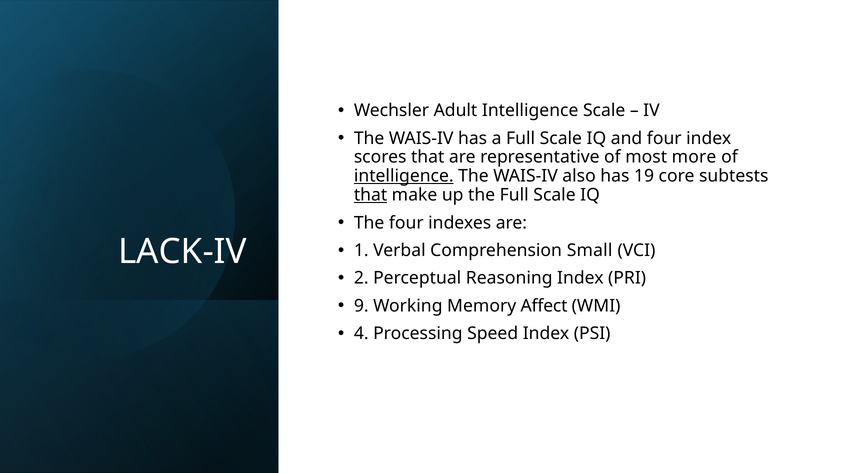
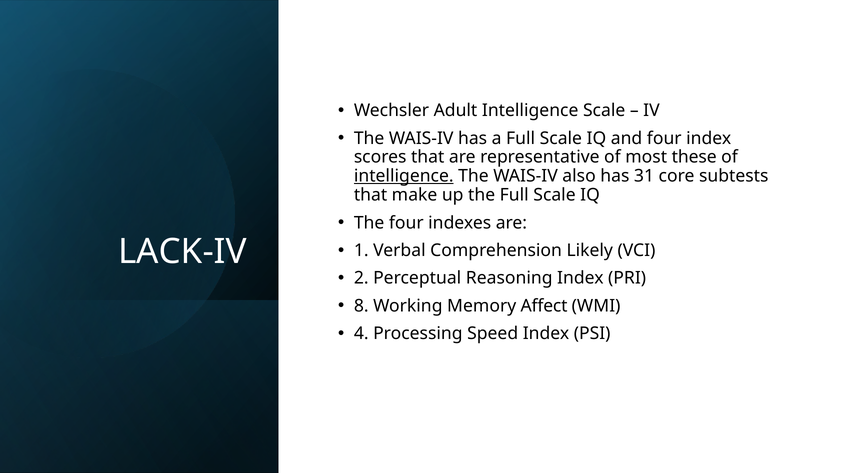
more: more -> these
19: 19 -> 31
that at (371, 195) underline: present -> none
Small: Small -> Likely
9: 9 -> 8
